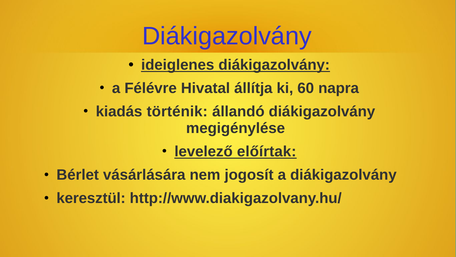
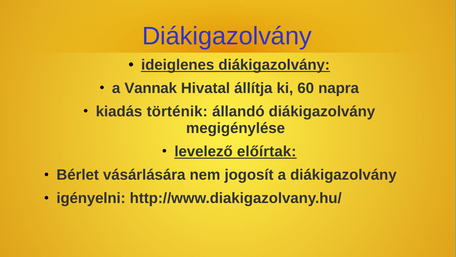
Félévre: Félévre -> Vannak
keresztül: keresztül -> igényelni
